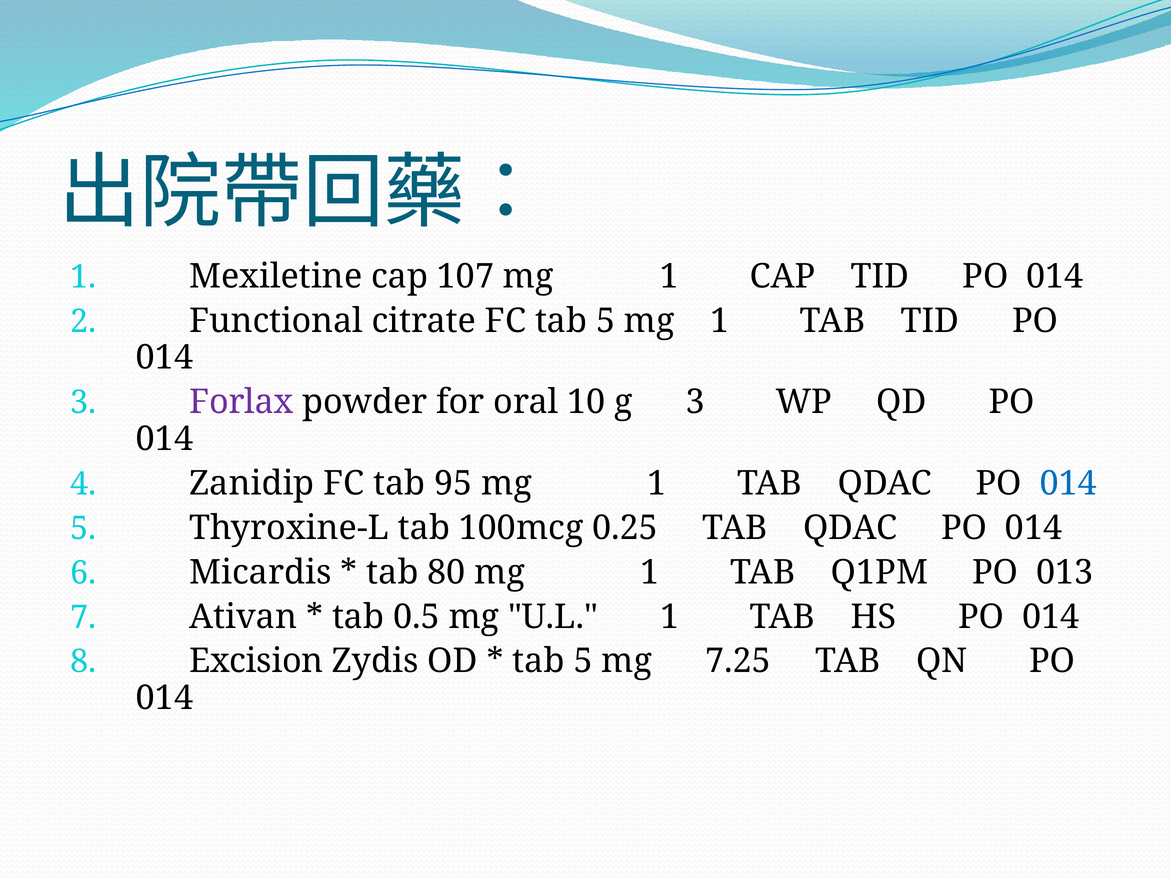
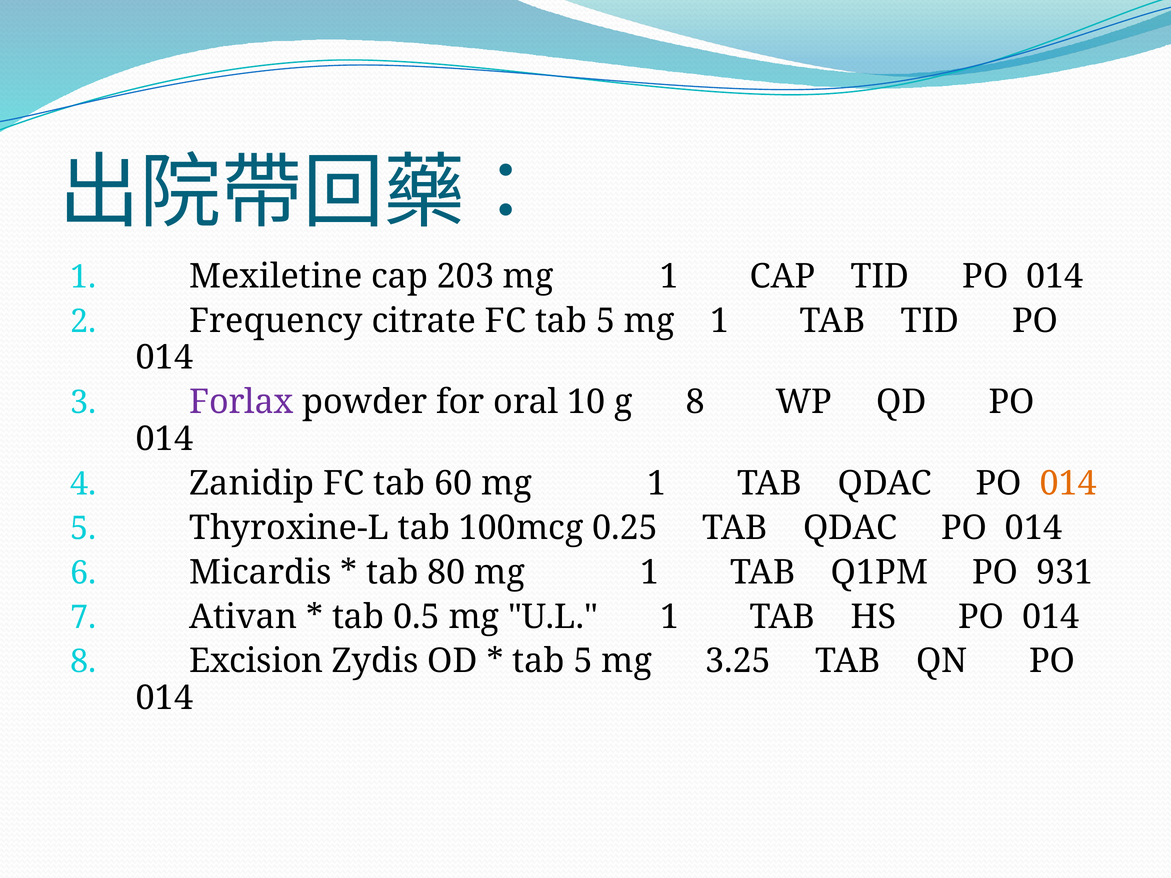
107: 107 -> 203
Functional: Functional -> Frequency
g 3: 3 -> 8
95: 95 -> 60
014 at (1068, 484) colour: blue -> orange
013: 013 -> 931
7.25: 7.25 -> 3.25
